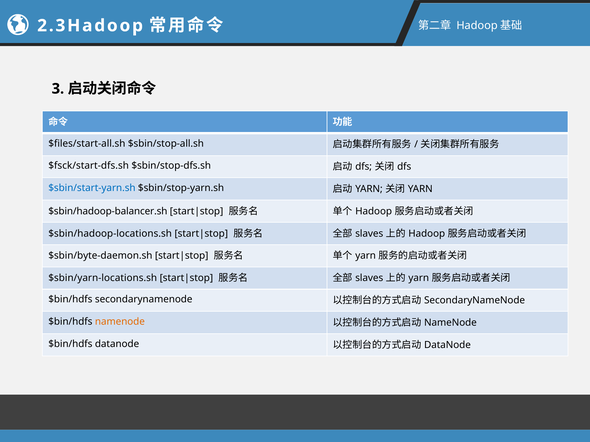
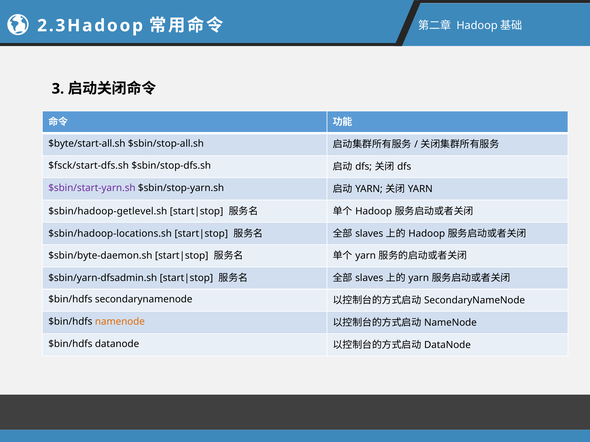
$files/start-all.sh: $files/start-all.sh -> $byte/start-all.sh
$sbin/start-yarn.sh colour: blue -> purple
$sbin/hadoop-balancer.sh: $sbin/hadoop-balancer.sh -> $sbin/hadoop-getlevel.sh
$sbin/yarn-locations.sh: $sbin/yarn-locations.sh -> $sbin/yarn-dfsadmin.sh
